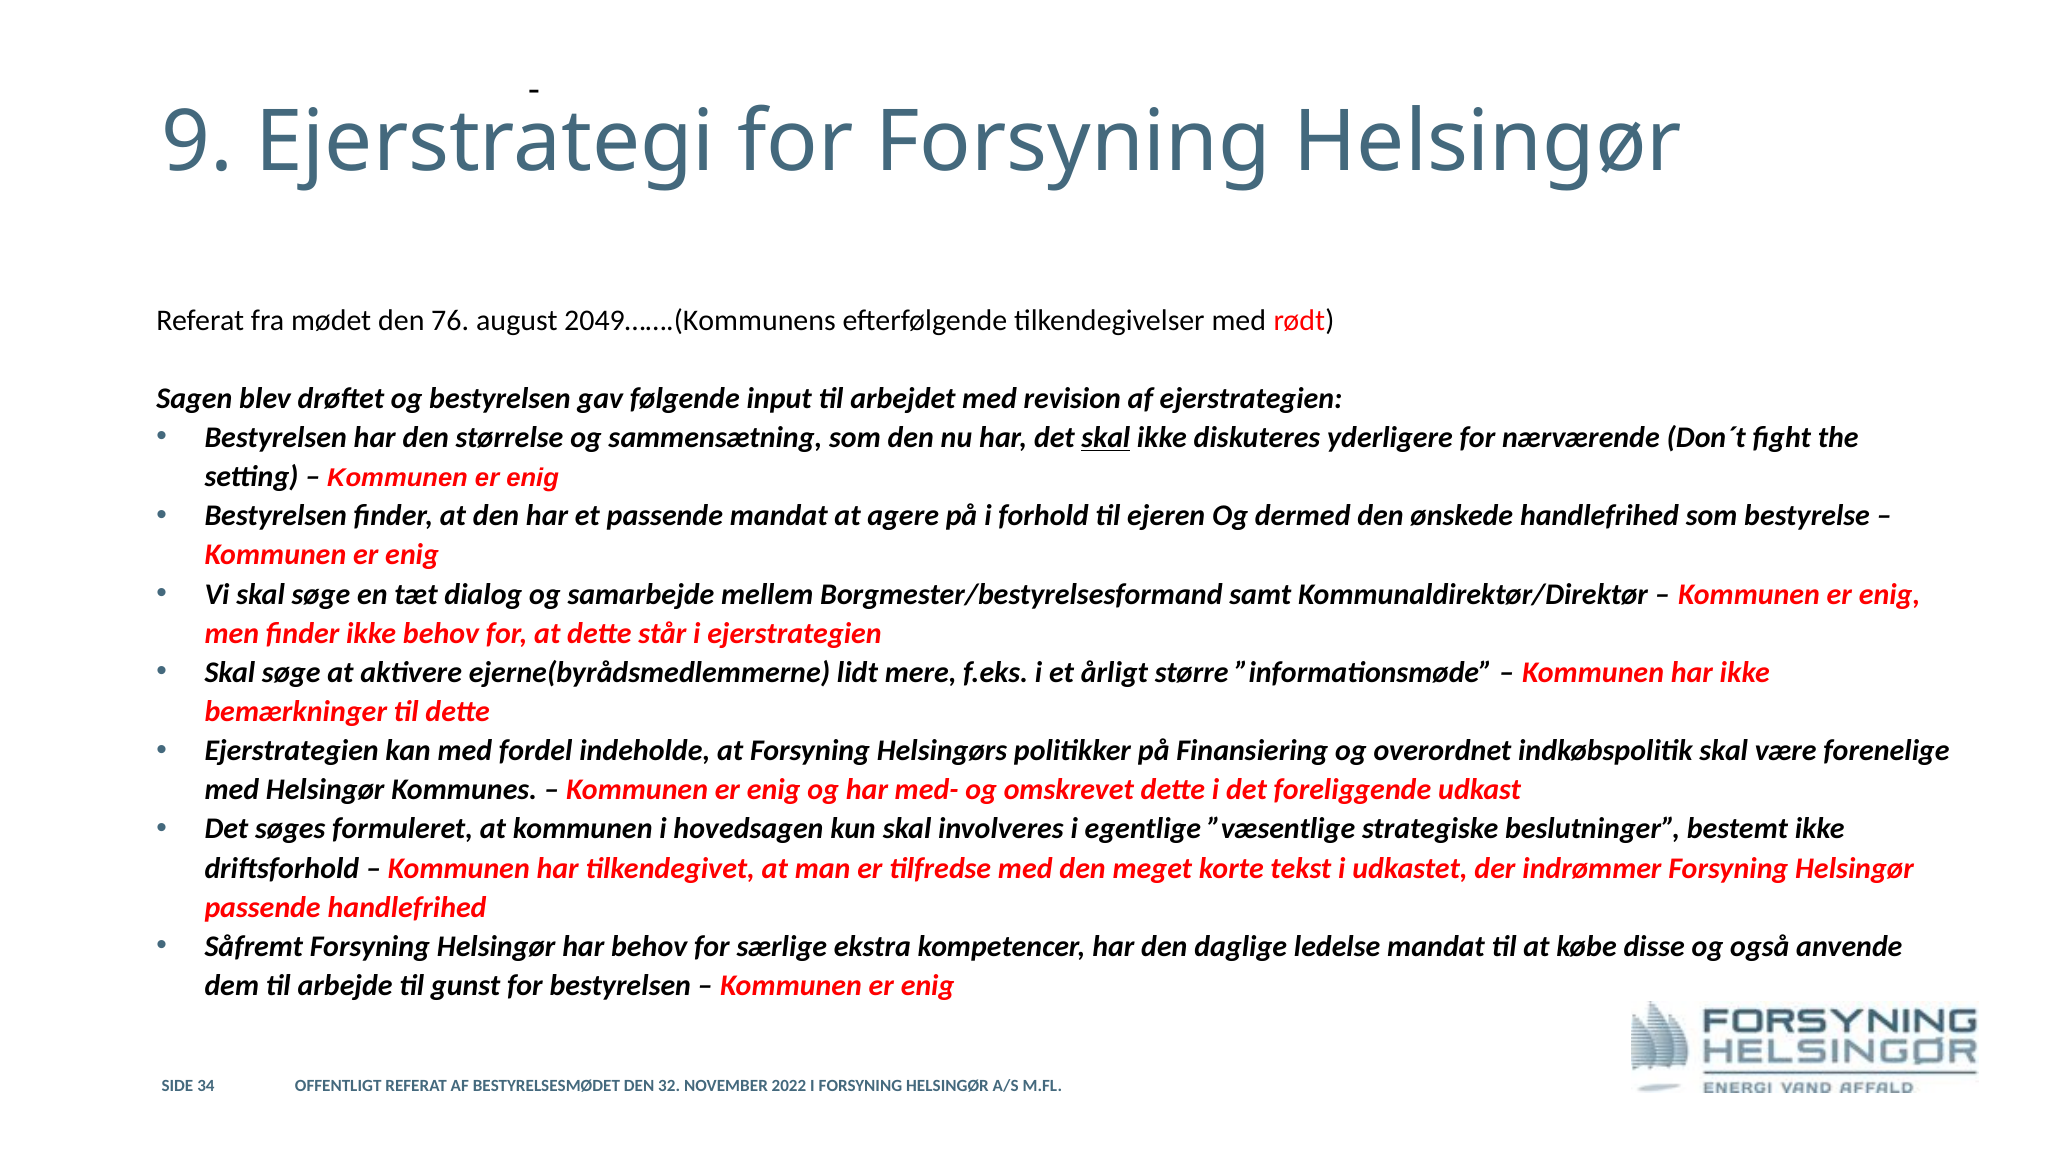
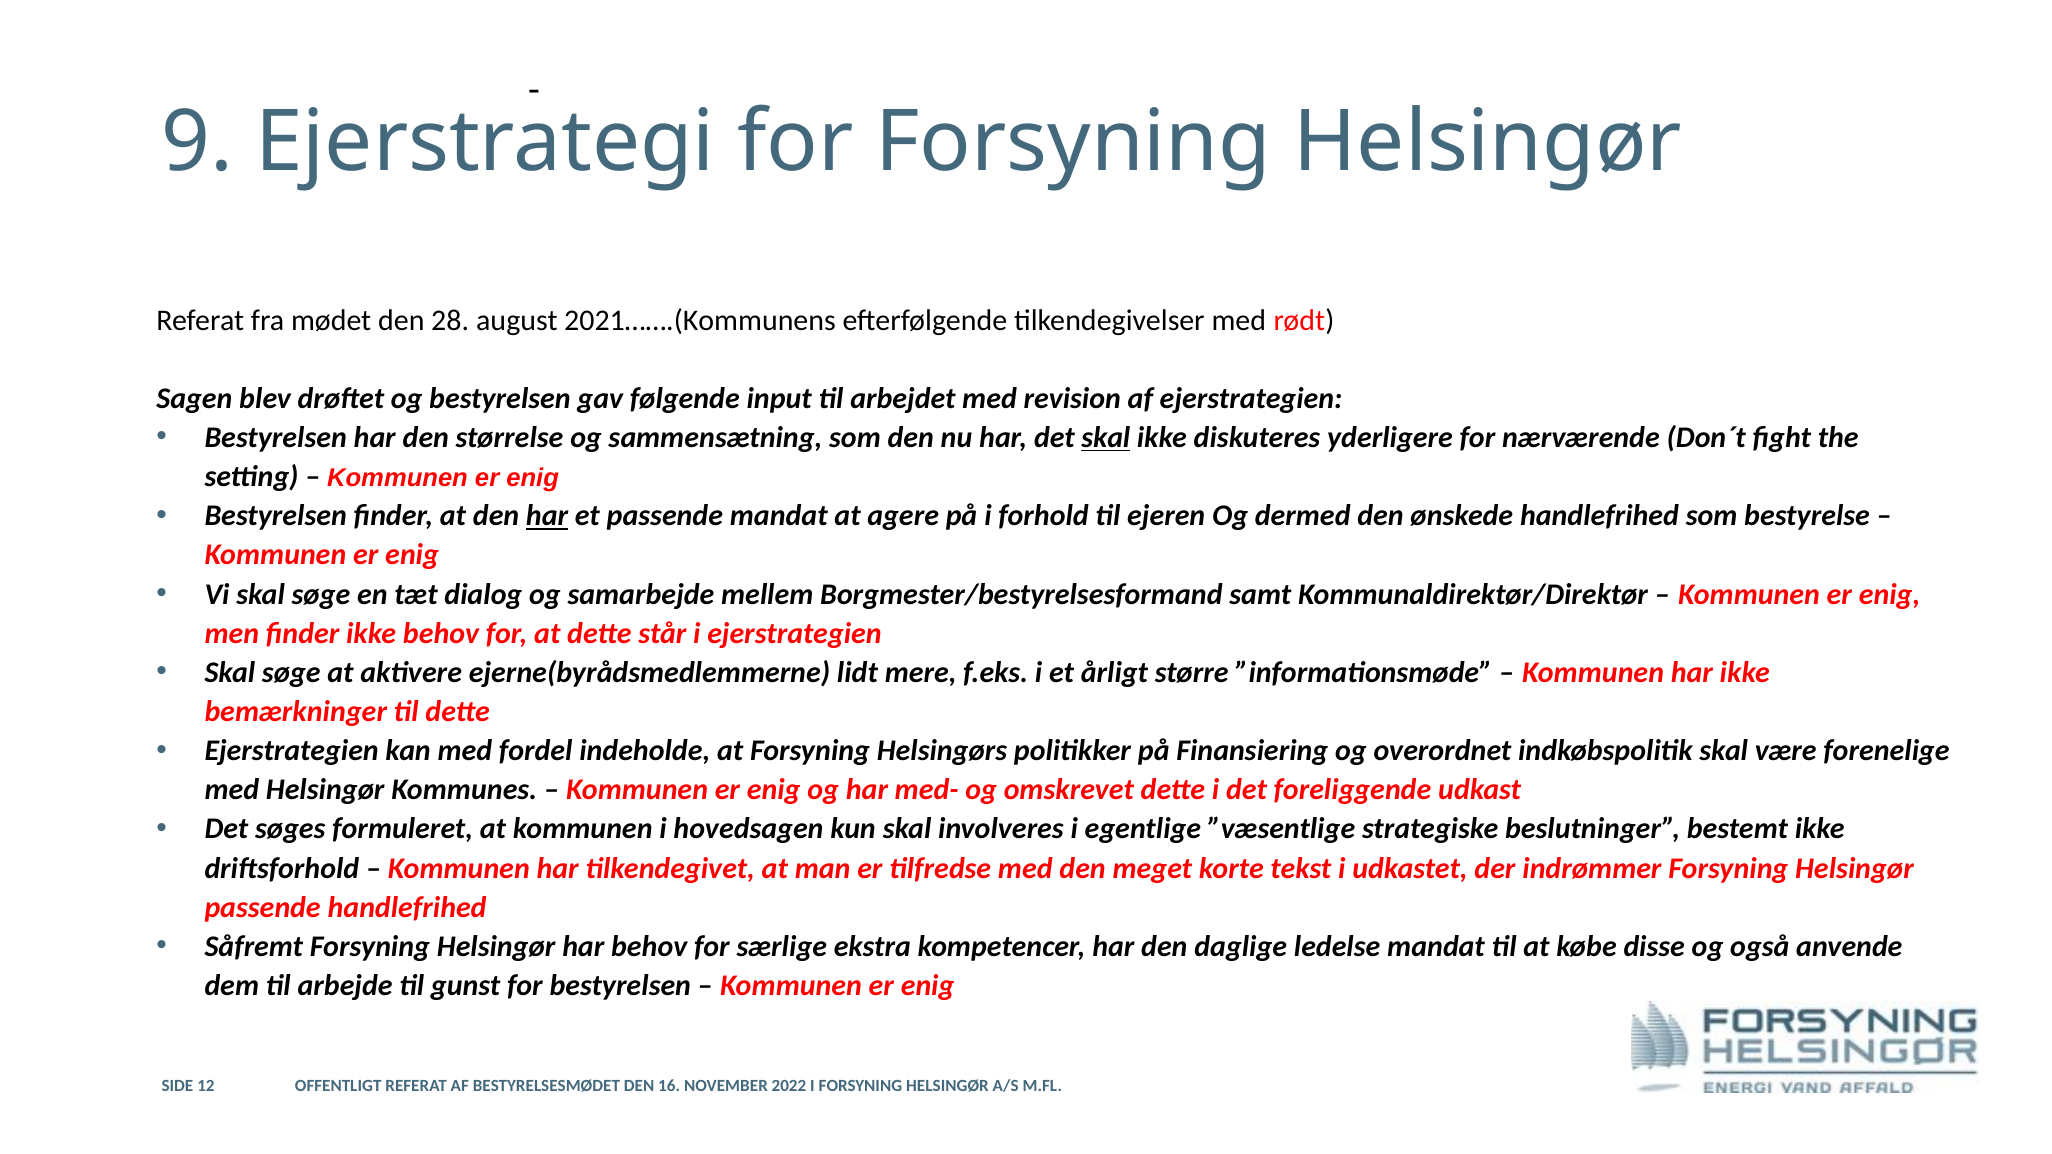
76: 76 -> 28
2049…….(Kommunens: 2049…….(Kommunens -> 2021…….(Kommunens
har at (547, 516) underline: none -> present
34: 34 -> 12
32: 32 -> 16
